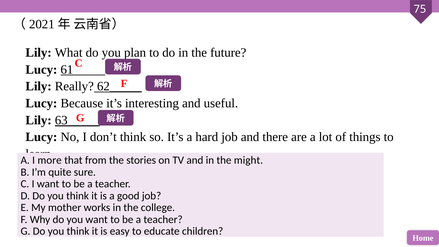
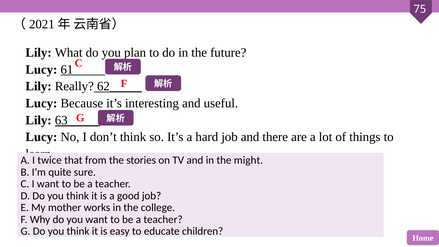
more: more -> twice
